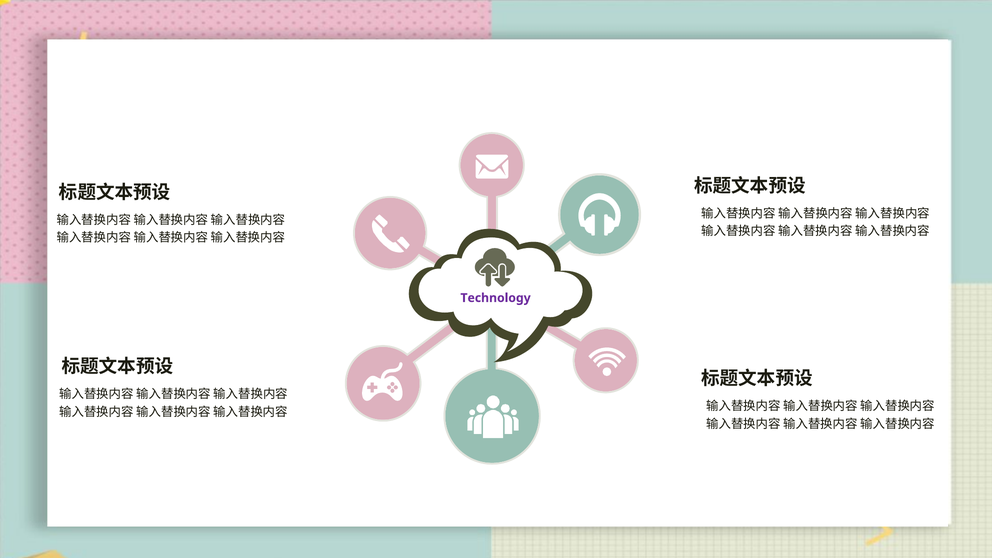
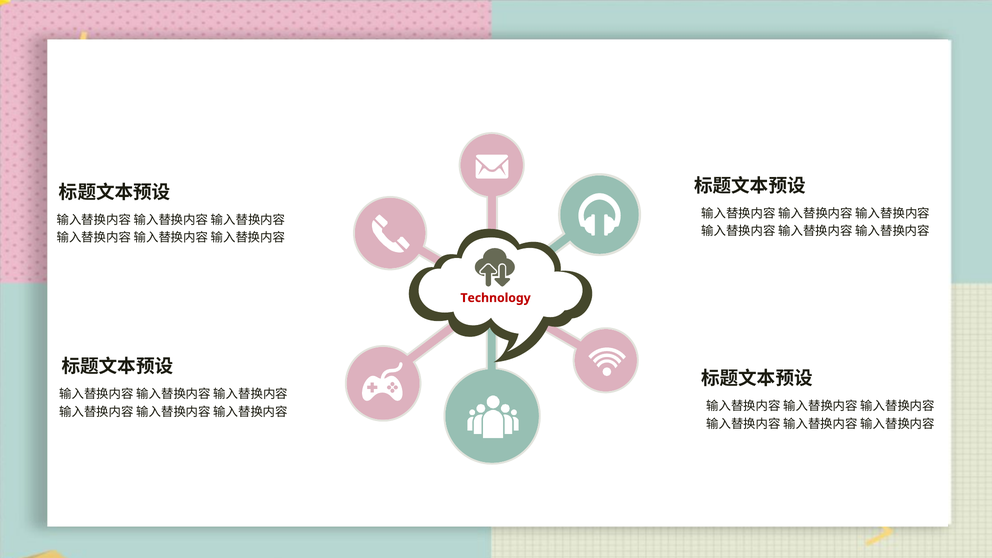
Technology colour: purple -> red
